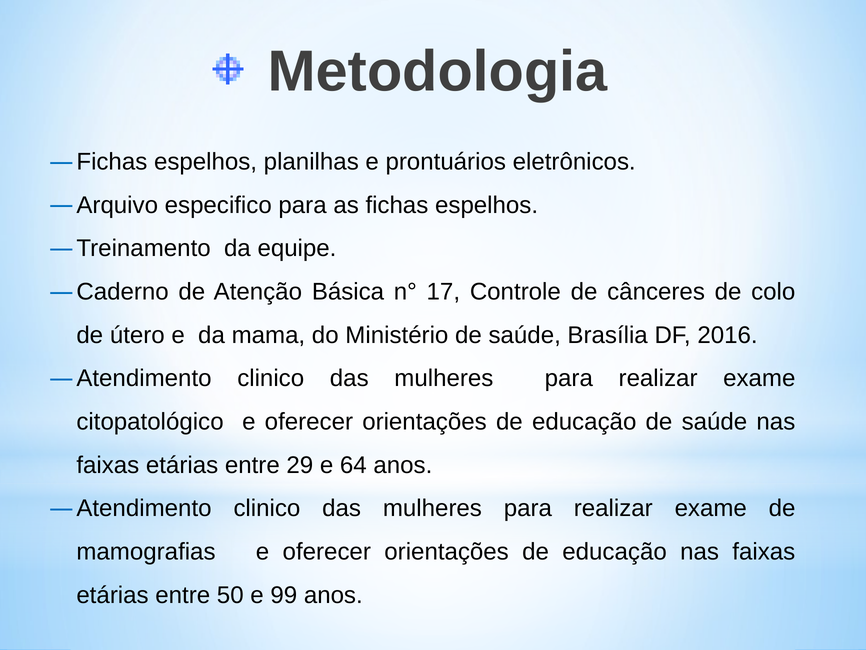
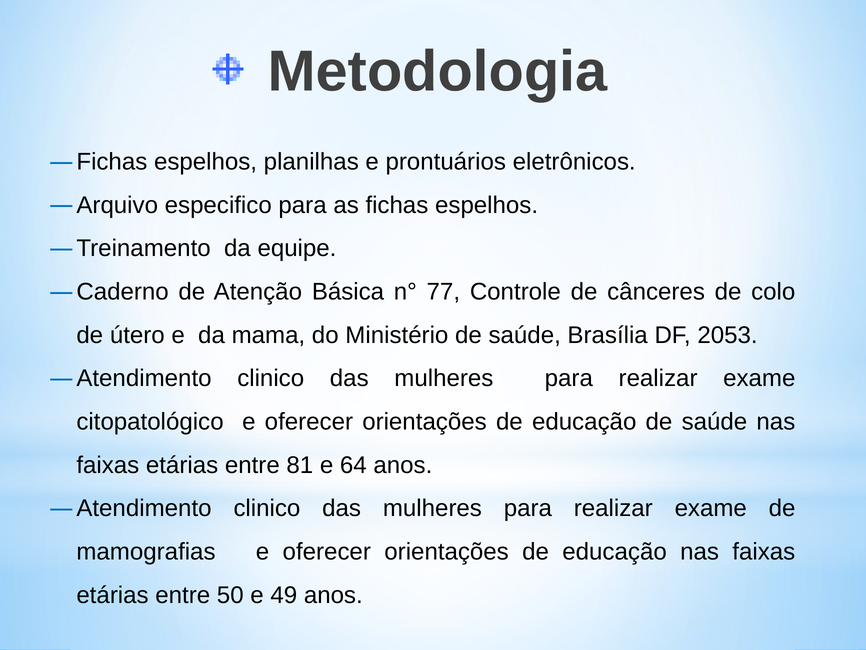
17: 17 -> 77
2016: 2016 -> 2053
29: 29 -> 81
99: 99 -> 49
